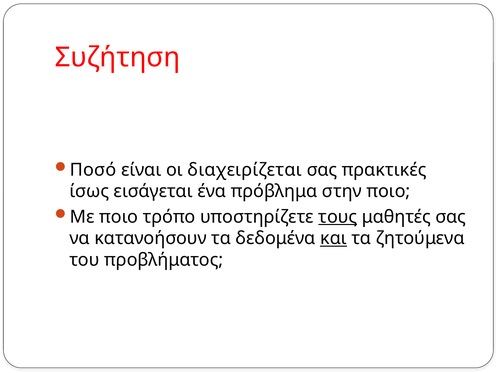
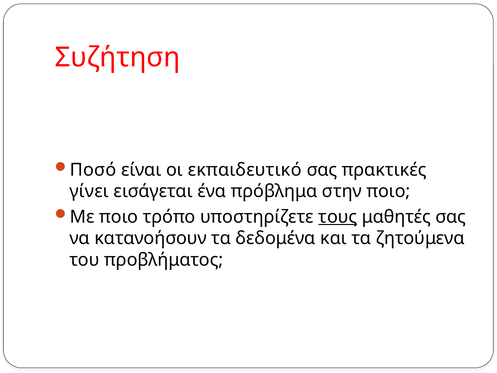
διαχειρίζεται: διαχειρίζεται -> εκπαιδευτικό
ίσως: ίσως -> γίνει
και underline: present -> none
